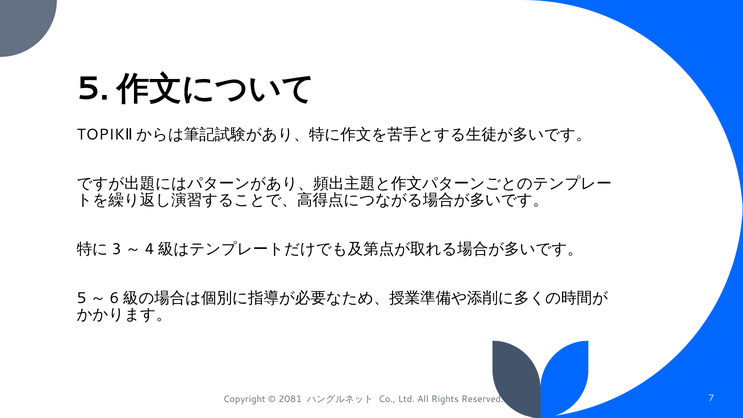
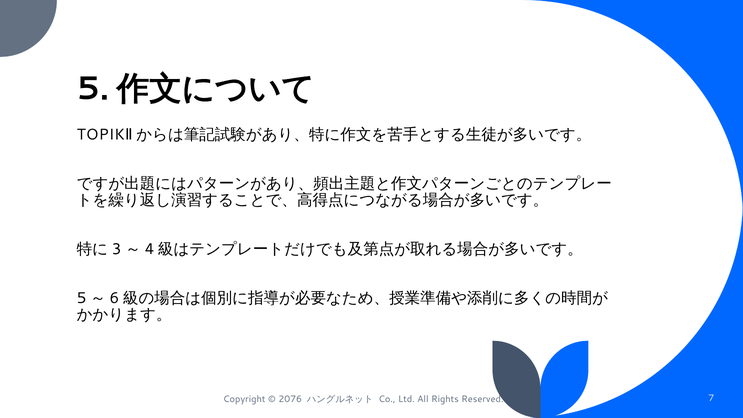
2081: 2081 -> 2076
